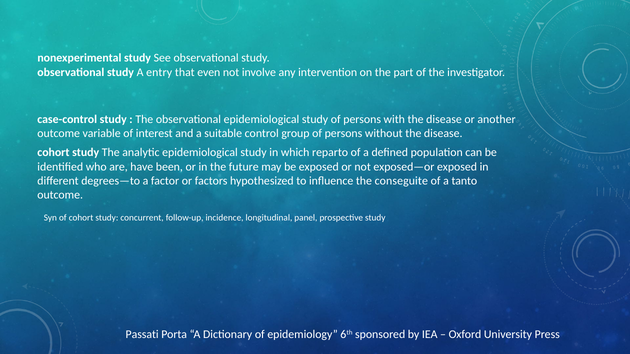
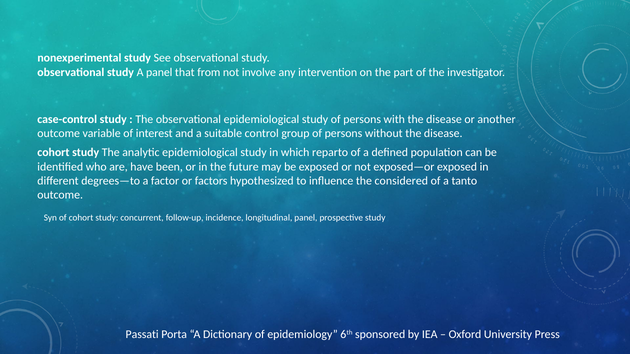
A entry: entry -> panel
even: even -> from
conseguite: conseguite -> considered
